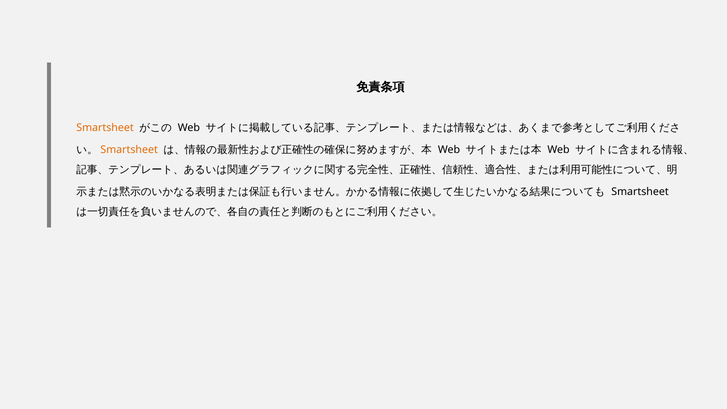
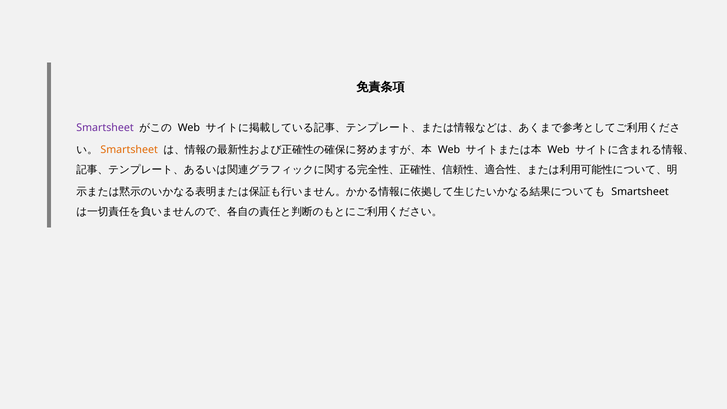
Smartsheet at (105, 128) colour: orange -> purple
